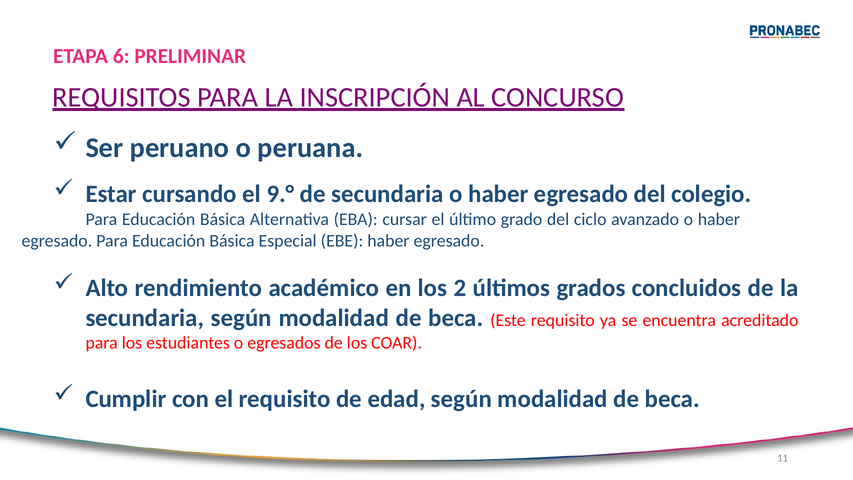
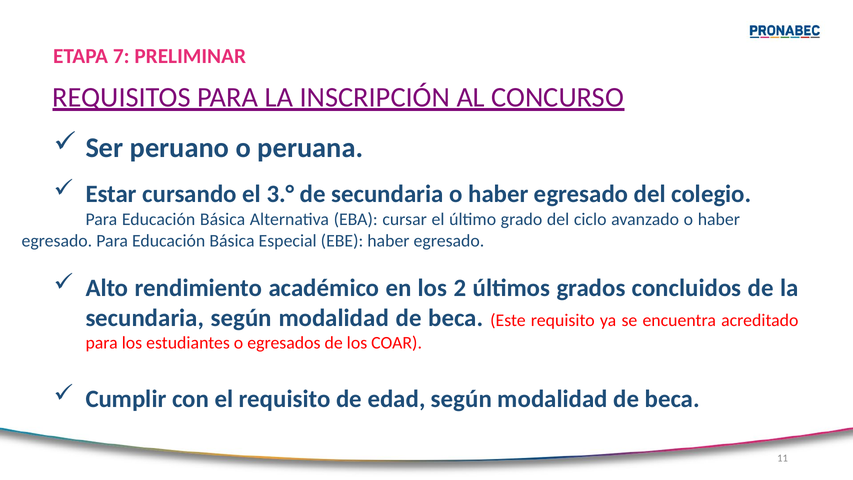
6: 6 -> 7
9.°: 9.° -> 3.°
